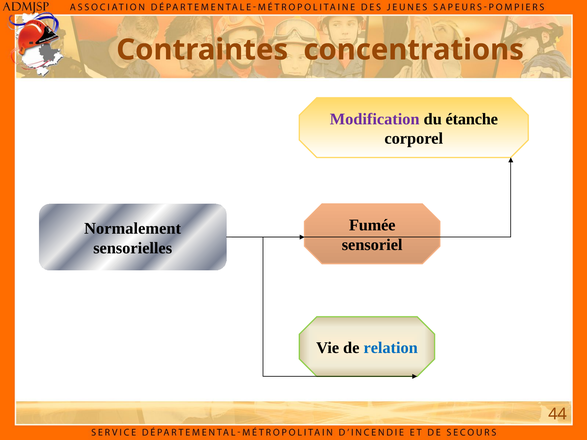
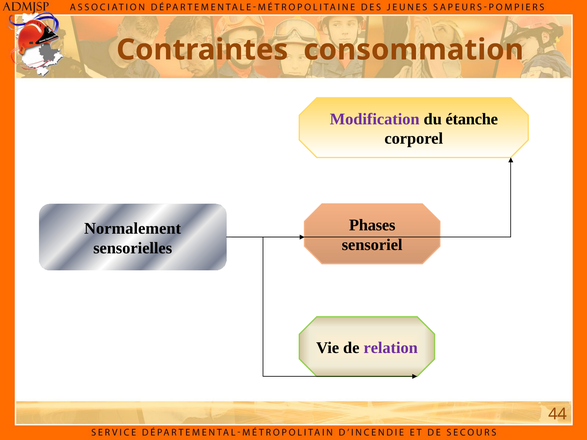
concentrations: concentrations -> consommation
Fumée: Fumée -> Phases
relation colour: blue -> purple
